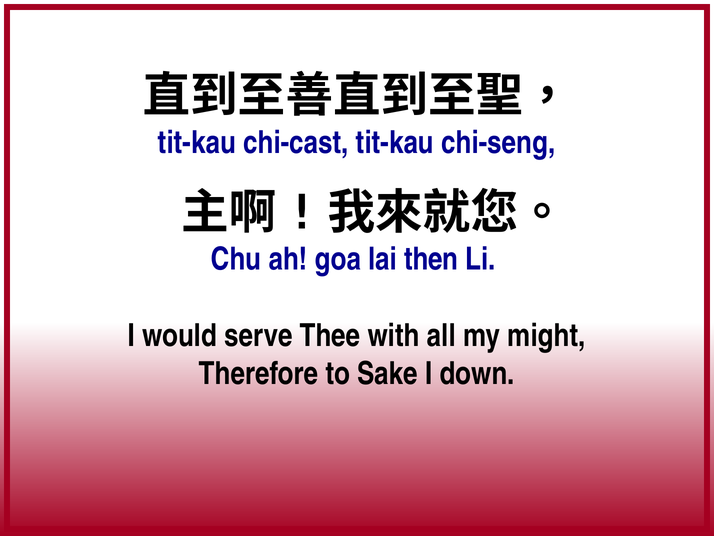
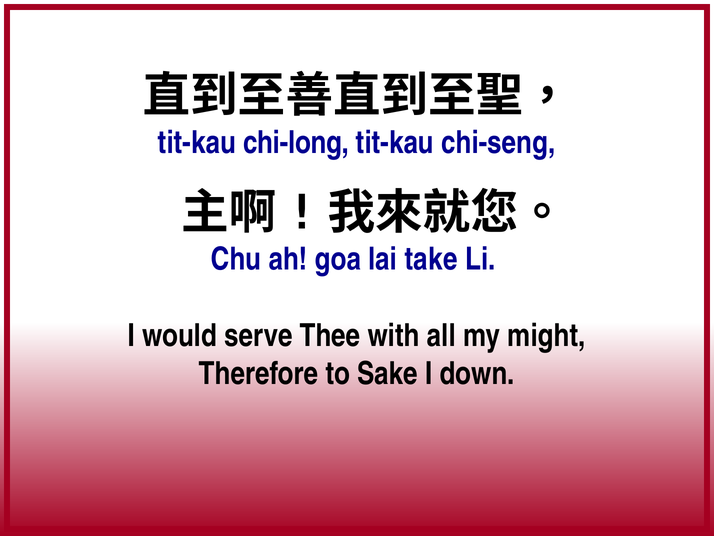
chi-cast: chi-cast -> chi-long
then: then -> take
